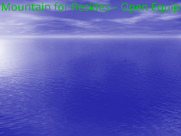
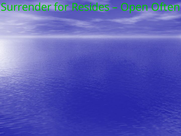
Mountain: Mountain -> Surrender
Equip: Equip -> Often
